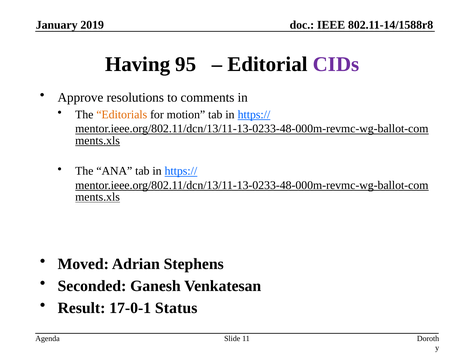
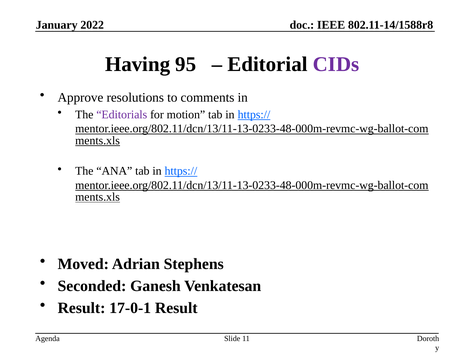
2019: 2019 -> 2022
Editorials colour: orange -> purple
17-0-1 Status: Status -> Result
